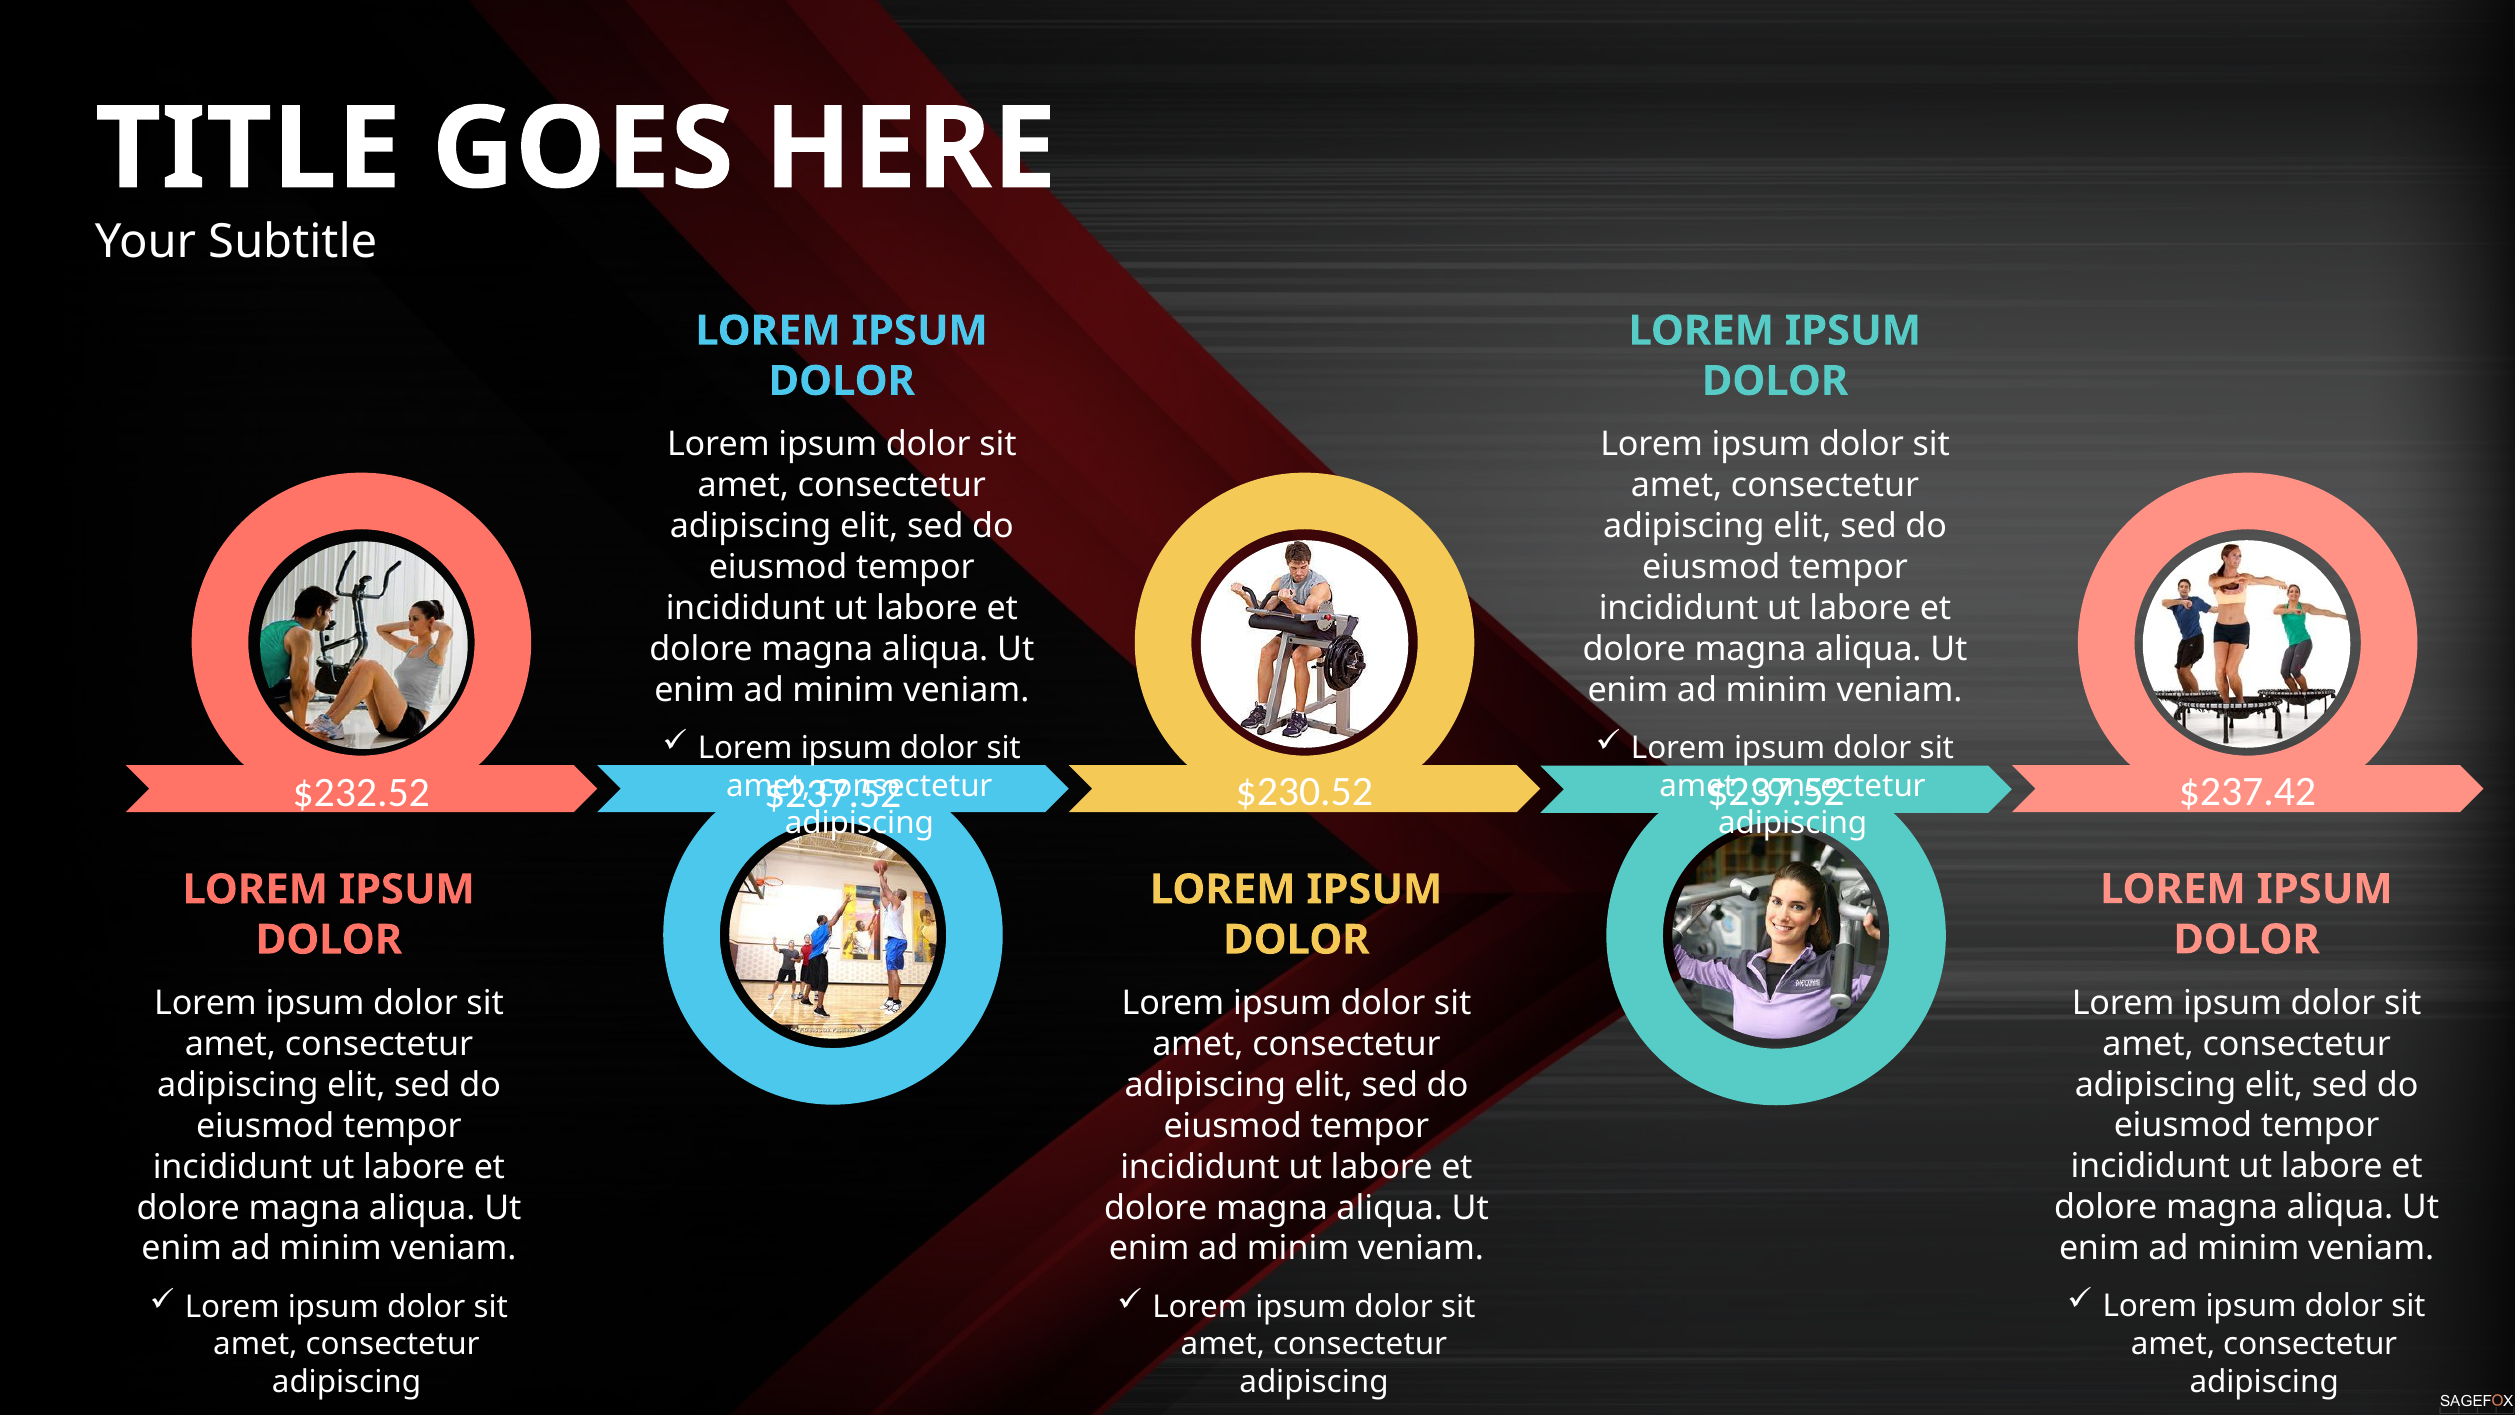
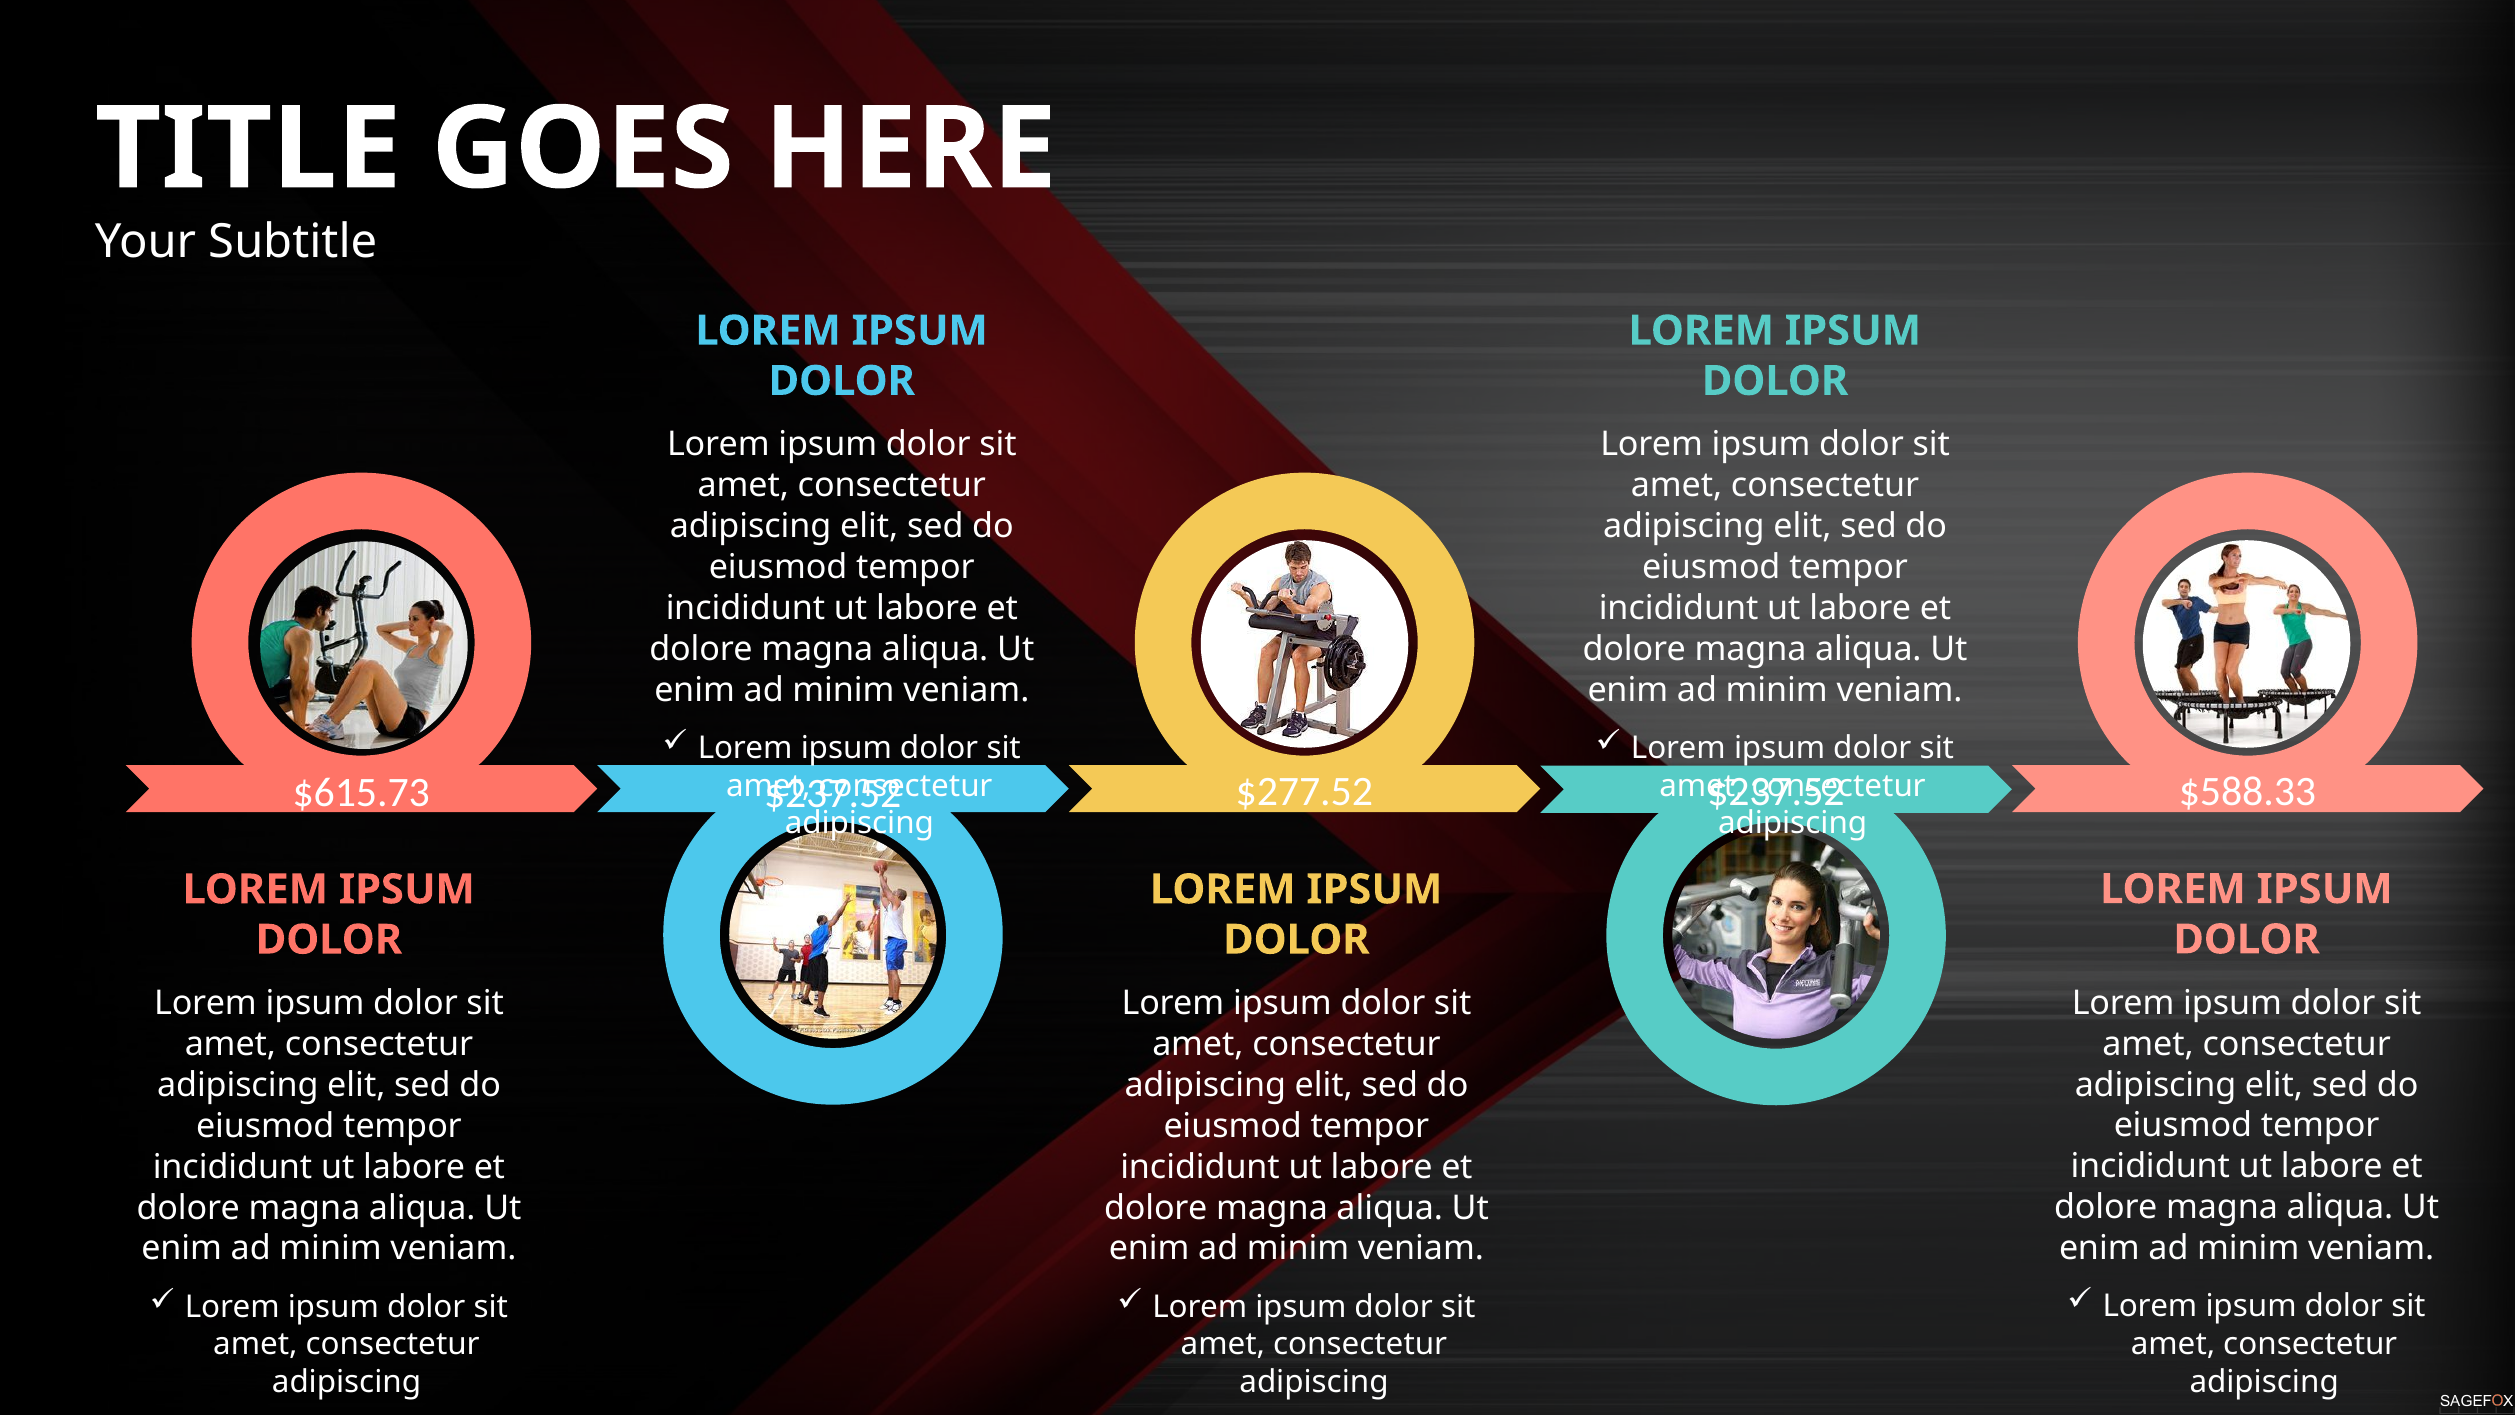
$232.52: $232.52 -> $615.73
$230.52: $230.52 -> $277.52
$237.42: $237.42 -> $588.33
